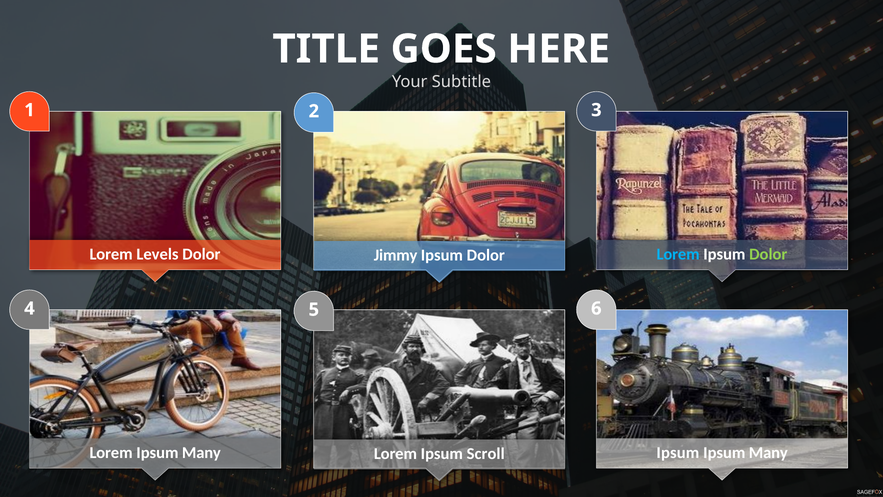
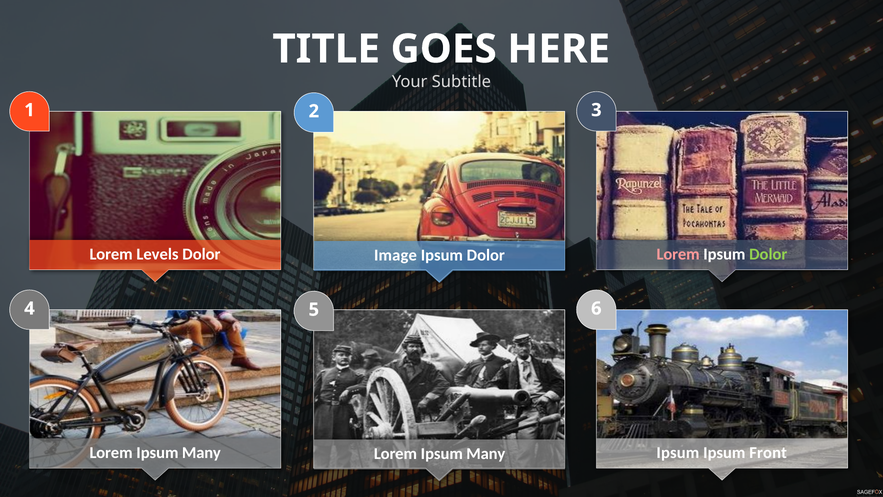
Lorem at (678, 254) colour: light blue -> pink
Jimmy: Jimmy -> Image
Many at (768, 452): Many -> Front
Scroll at (486, 454): Scroll -> Many
